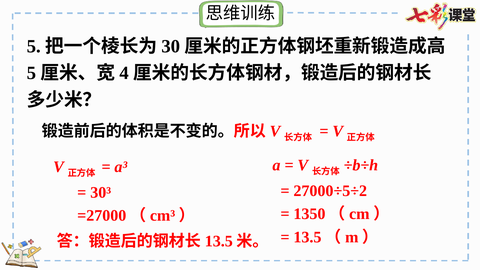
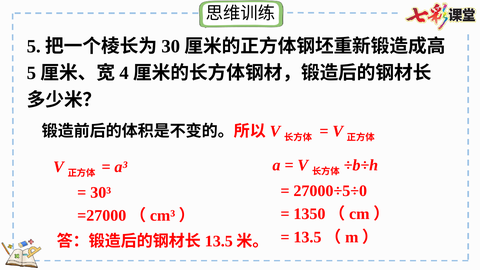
27000÷5÷2: 27000÷5÷2 -> 27000÷5÷0
